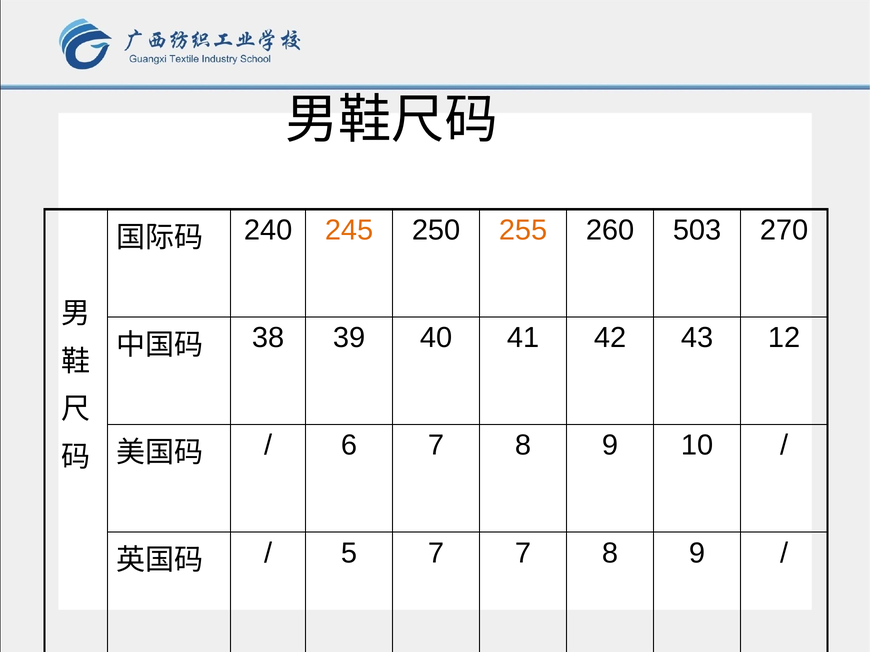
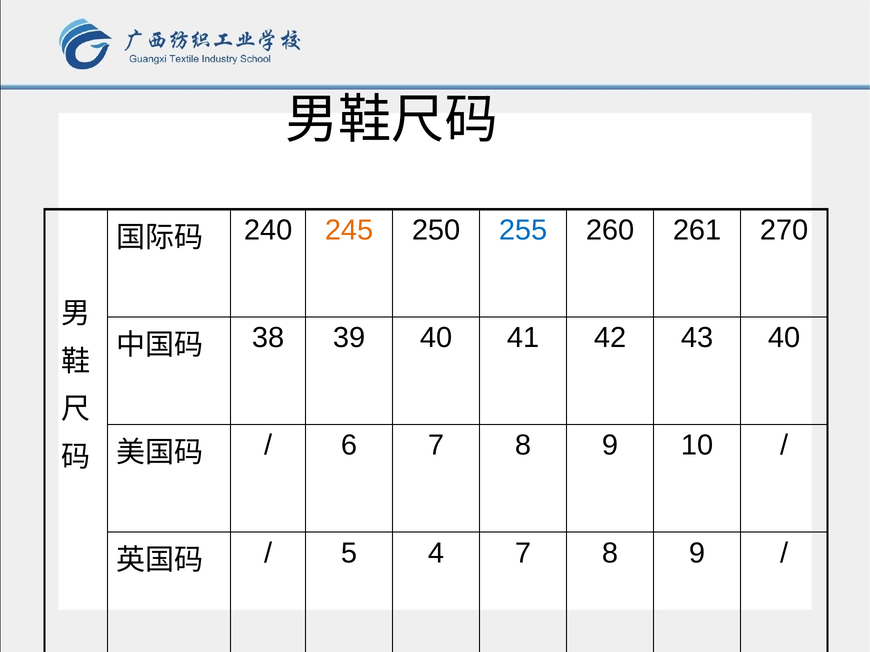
255 colour: orange -> blue
503: 503 -> 261
43 12: 12 -> 40
5 7: 7 -> 4
